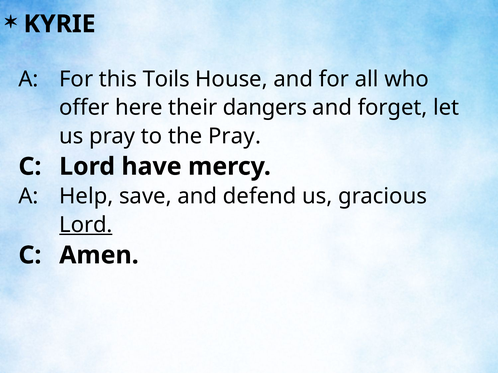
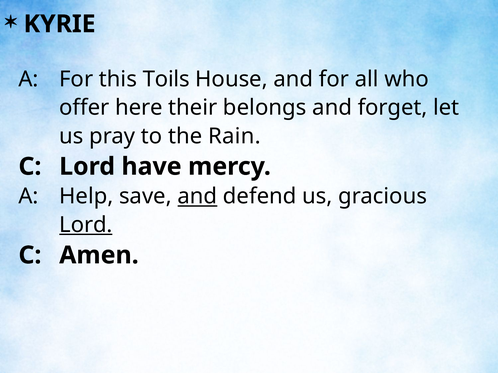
dangers: dangers -> belongs
the Pray: Pray -> Rain
and at (197, 197) underline: none -> present
